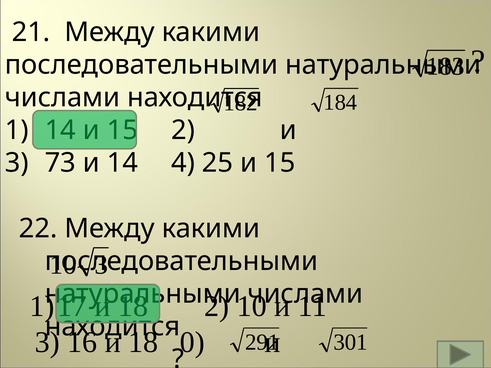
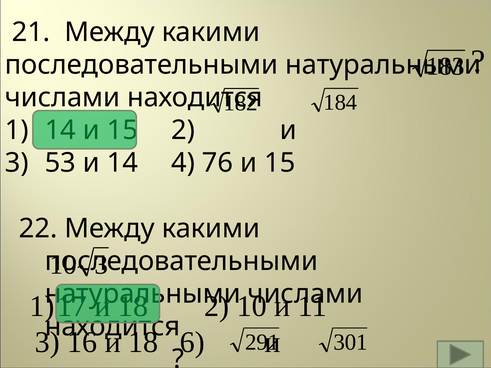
73: 73 -> 53
25: 25 -> 76
0: 0 -> 6
